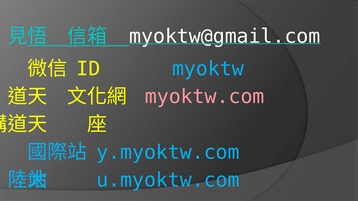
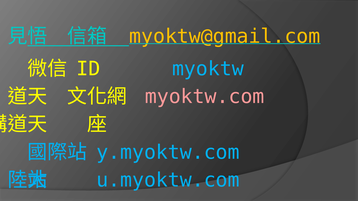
myoktw@gmail.com colour: white -> yellow
